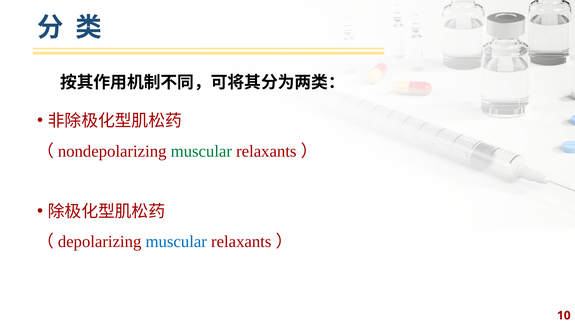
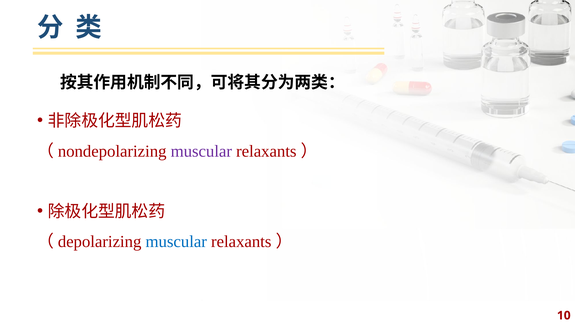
muscular at (201, 151) colour: green -> purple
